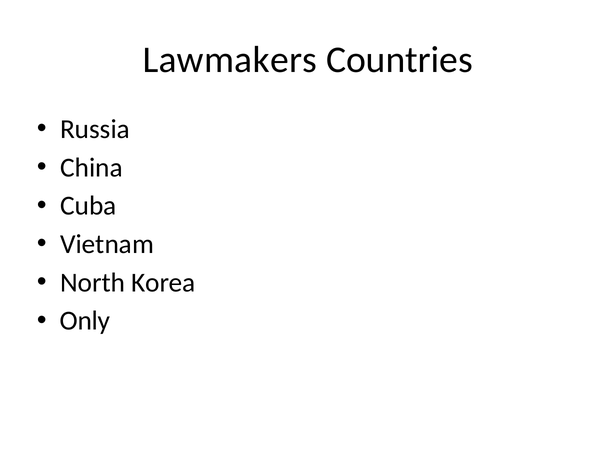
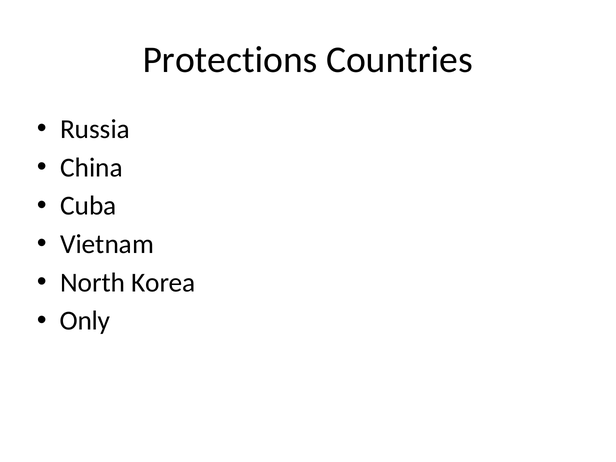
Lawmakers: Lawmakers -> Protections
